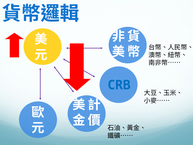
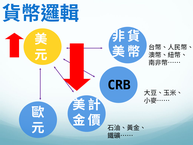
CRB colour: blue -> black
